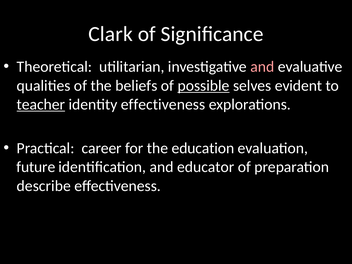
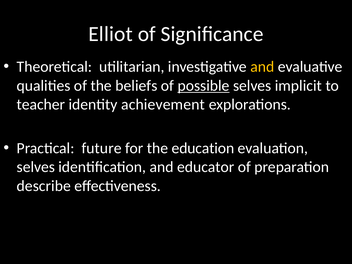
Clark: Clark -> Elliot
and at (262, 67) colour: pink -> yellow
evident: evident -> implicit
teacher underline: present -> none
identity effectiveness: effectiveness -> achievement
career: career -> future
future at (36, 167): future -> selves
